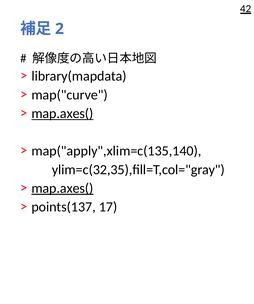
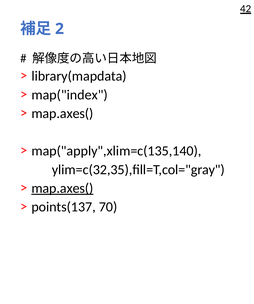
map("curve: map("curve -> map("index
map.axes( at (62, 113) underline: present -> none
17: 17 -> 70
